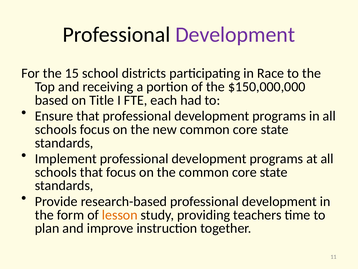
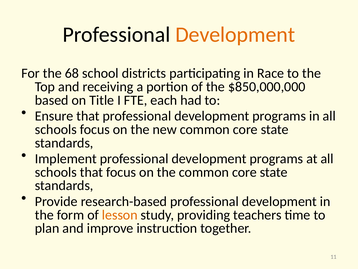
Development at (235, 35) colour: purple -> orange
15: 15 -> 68
$150,000,000: $150,000,000 -> $850,000,000
